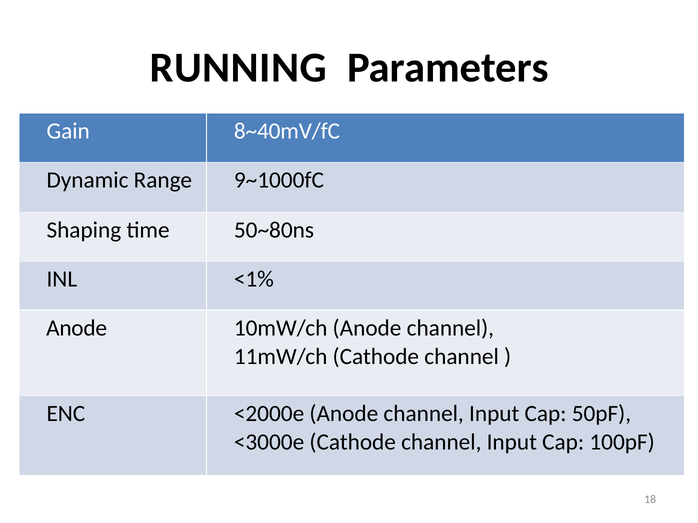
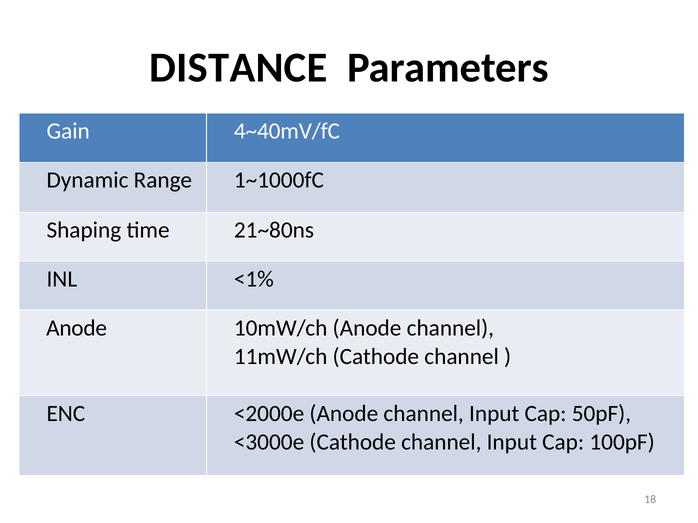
RUNNING: RUNNING -> DISTANCE
8~40mV/fC: 8~40mV/fC -> 4~40mV/fC
9~1000fC: 9~1000fC -> 1~1000fC
50~80ns: 50~80ns -> 21~80ns
